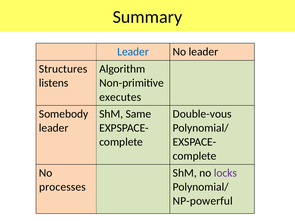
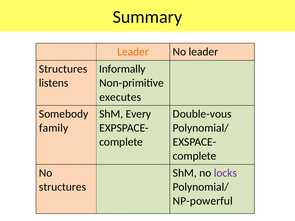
Leader at (133, 52) colour: blue -> orange
Algorithm: Algorithm -> Informally
Same: Same -> Every
leader at (54, 128): leader -> family
processes at (62, 187): processes -> structures
